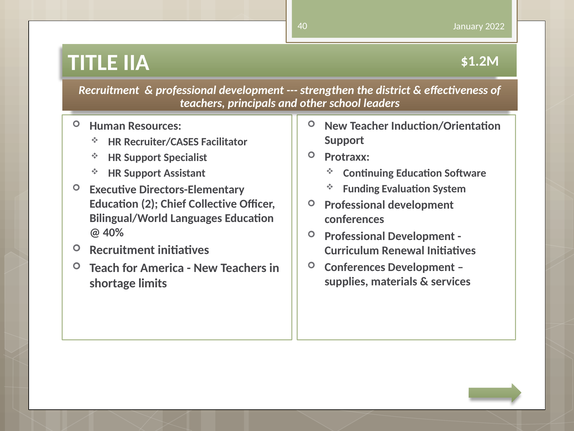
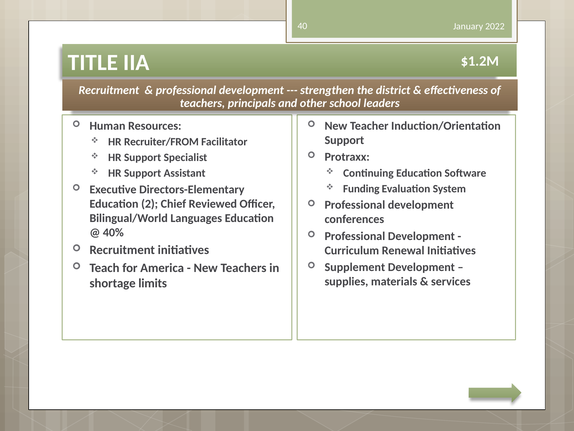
Recruiter/CASES: Recruiter/CASES -> Recruiter/FROM
Collective: Collective -> Reviewed
Conferences at (355, 267): Conferences -> Supplement
